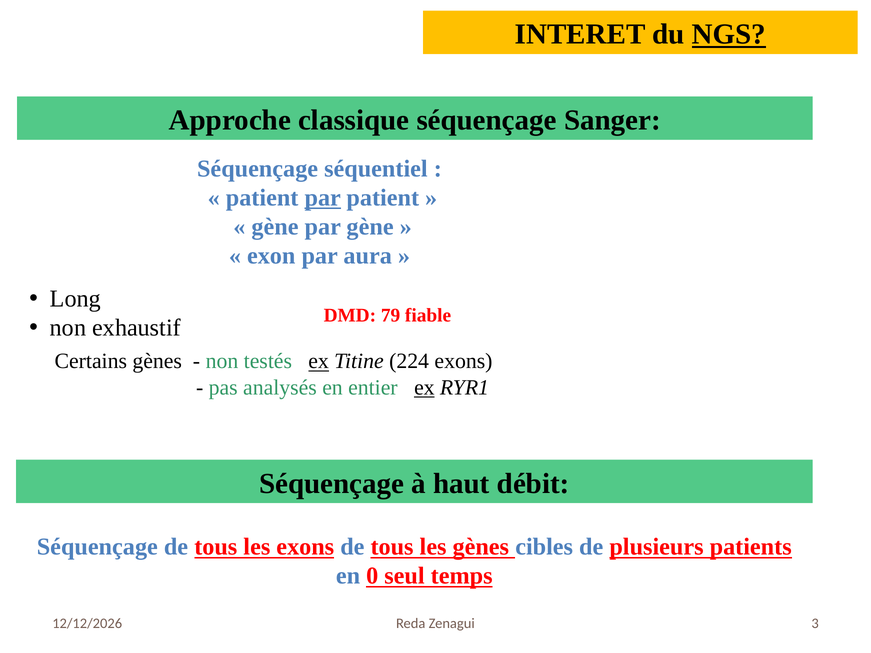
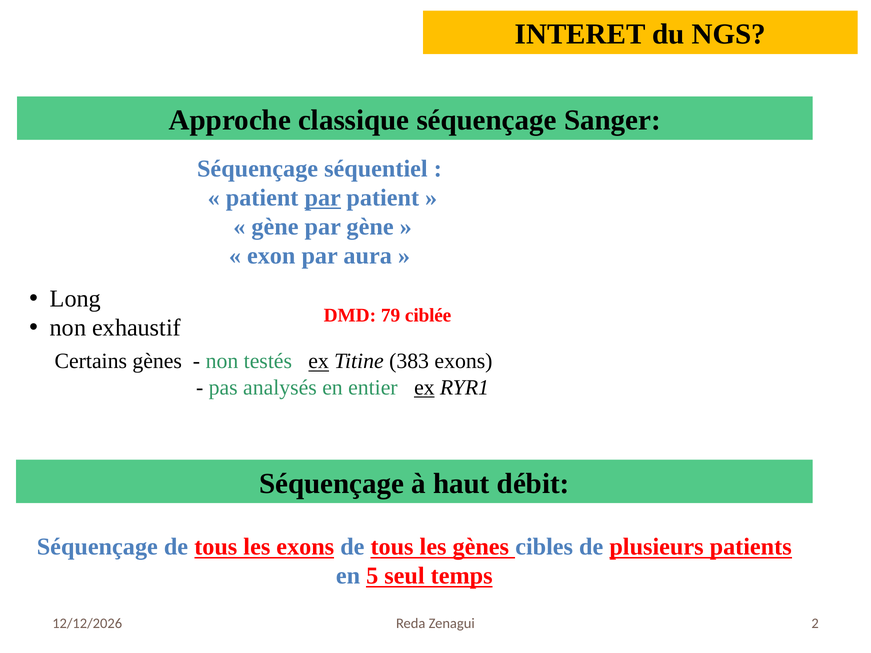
NGS underline: present -> none
fiable: fiable -> ciblée
224: 224 -> 383
0: 0 -> 5
3: 3 -> 2
